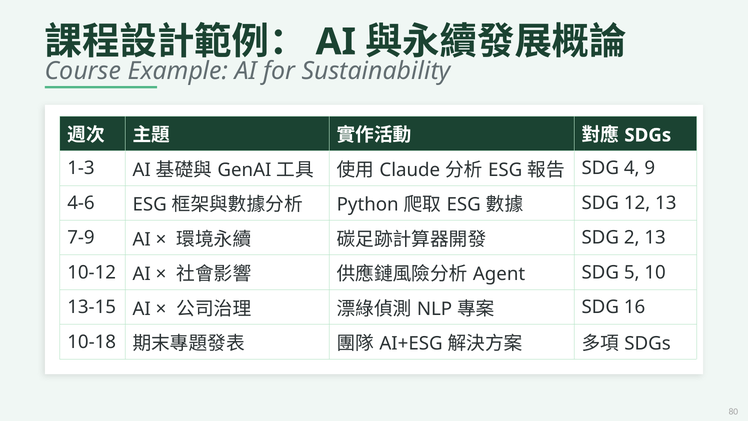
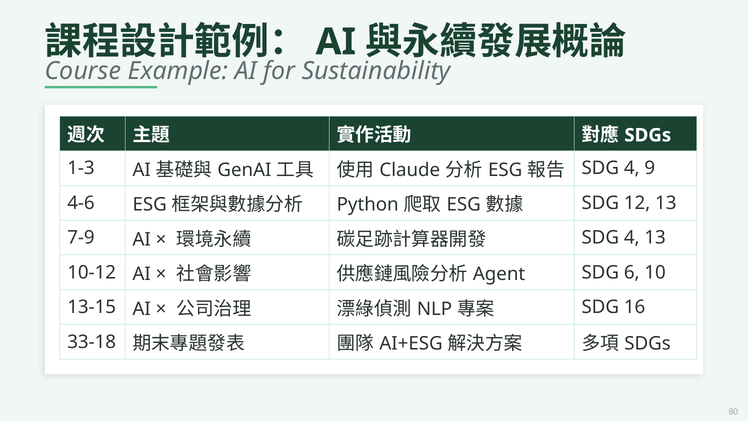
2 at (632, 238): 2 -> 4
5: 5 -> 6
10-18: 10-18 -> 33-18
